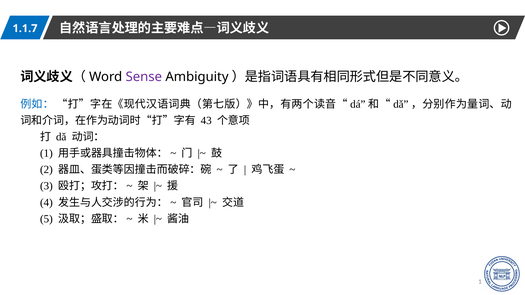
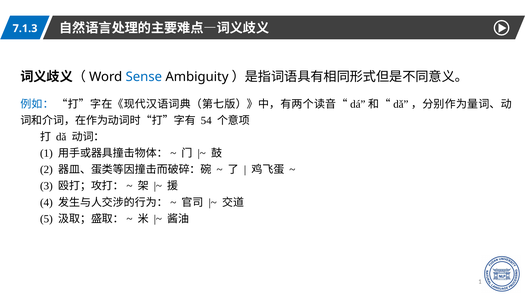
1.1.7: 1.1.7 -> 7.1.3
Sense colour: purple -> blue
43: 43 -> 54
